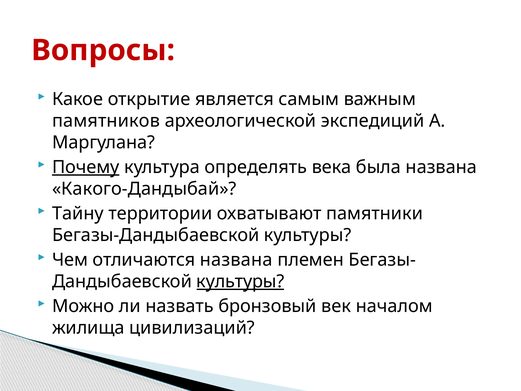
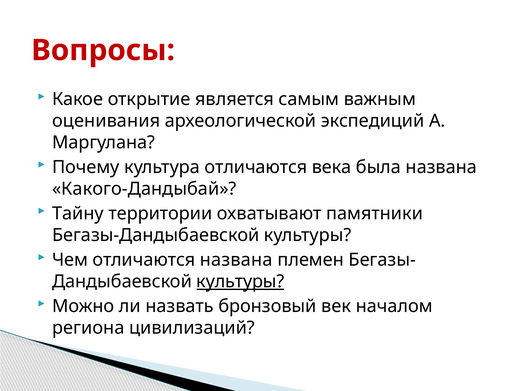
памятников: памятников -> оценивания
Почему underline: present -> none
культура определять: определять -> отличаются
жилища: жилища -> региона
